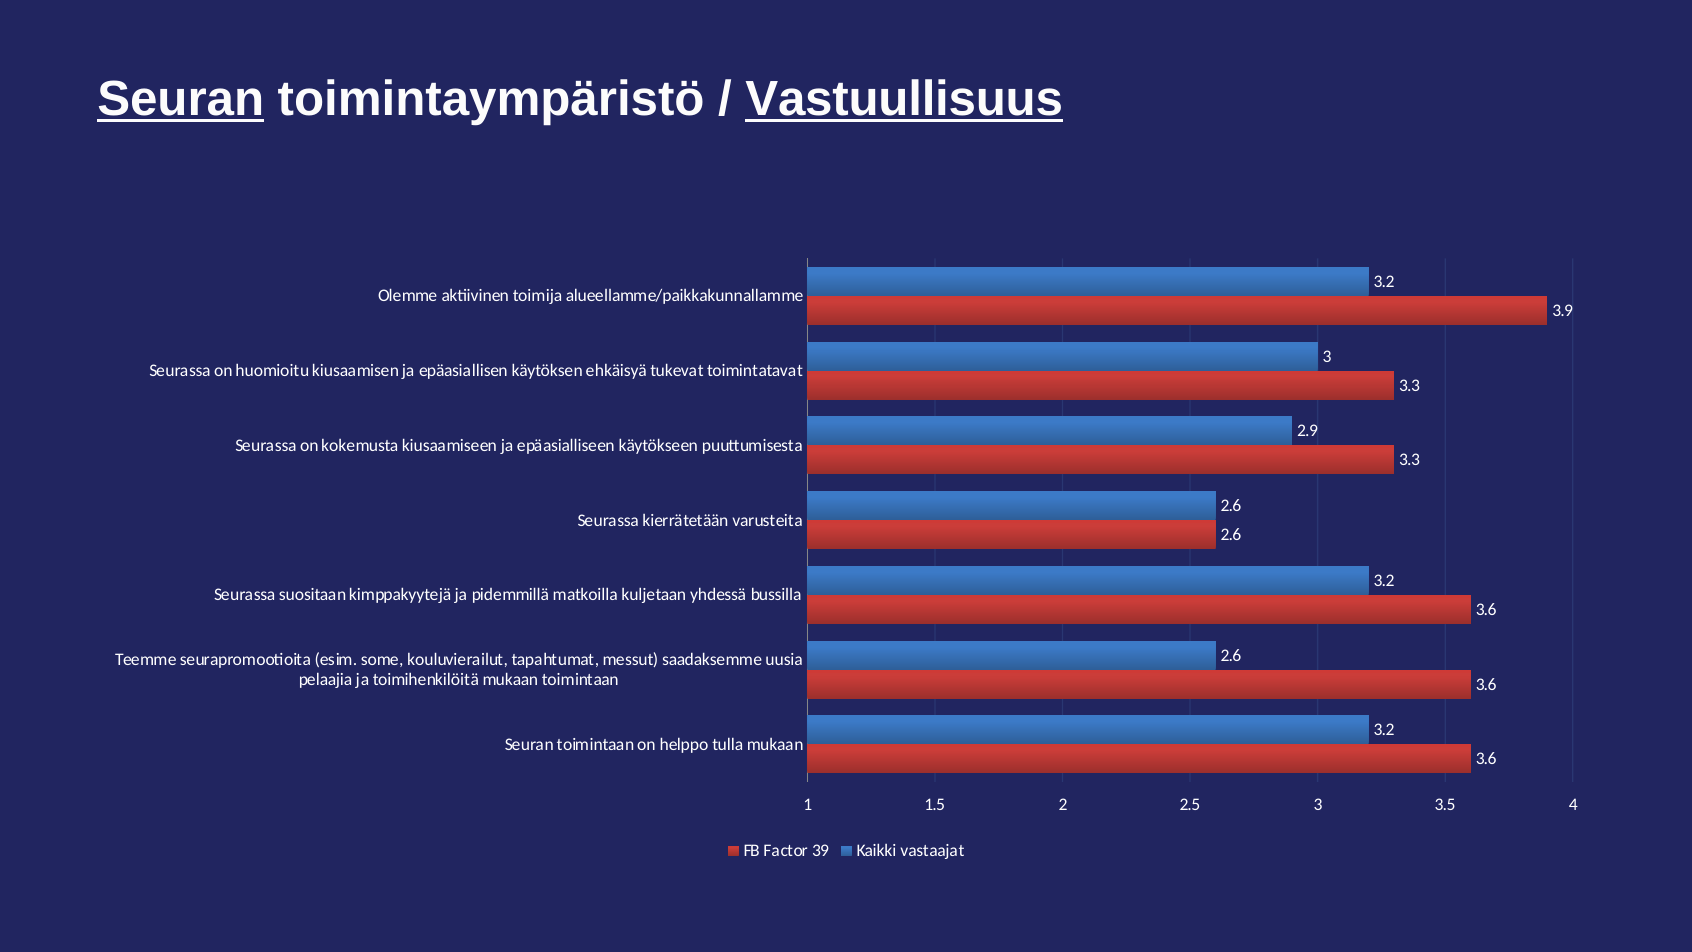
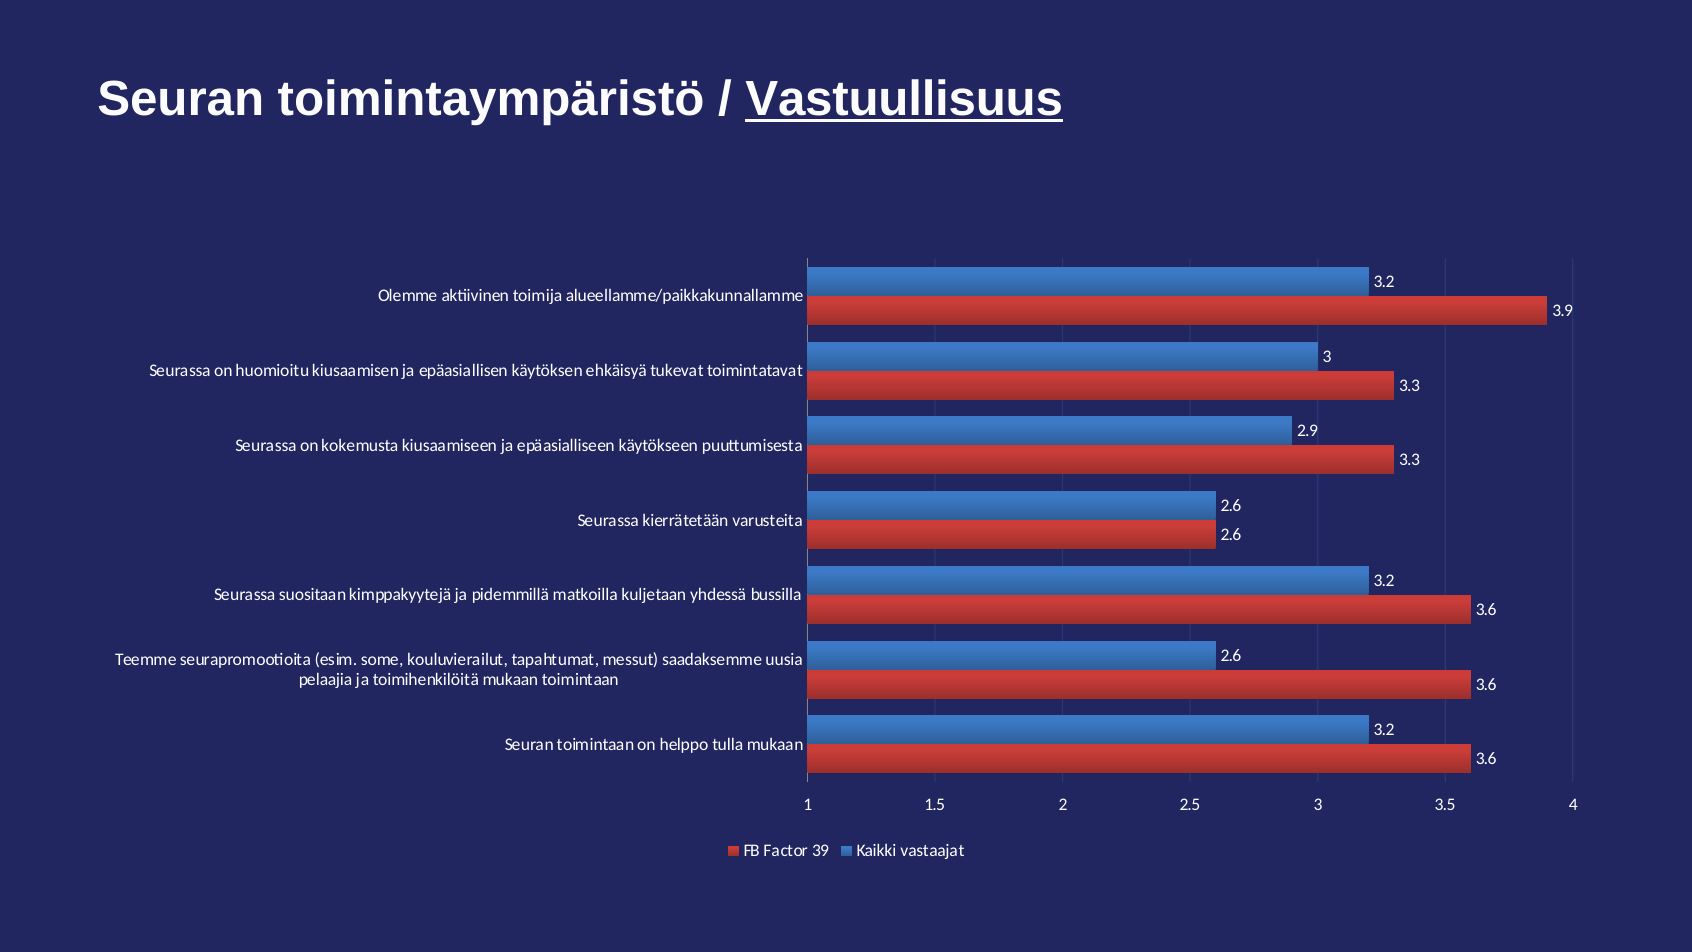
Seuran at (181, 100) underline: present -> none
